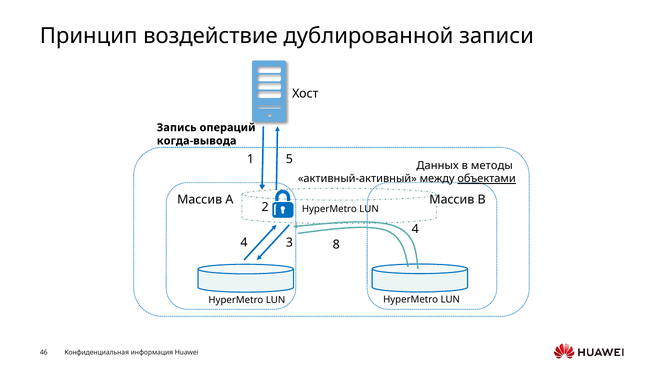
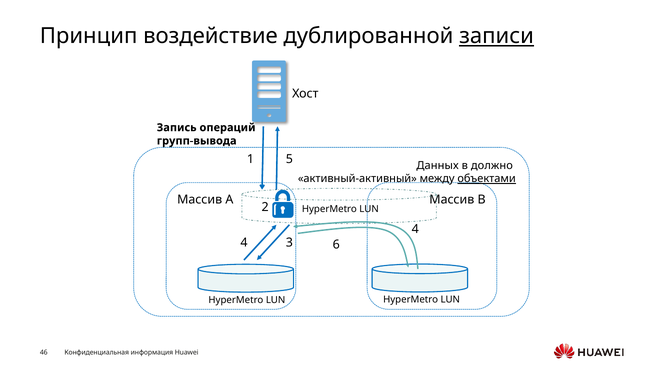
записи underline: none -> present
когда-вывода: когда-вывода -> групп-вывода
методы: методы -> должно
8: 8 -> 6
